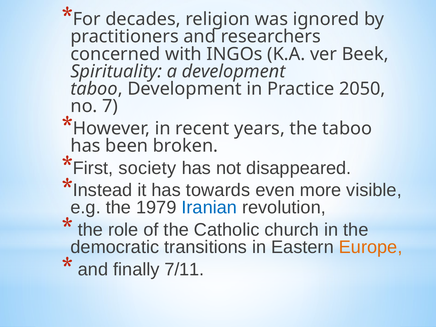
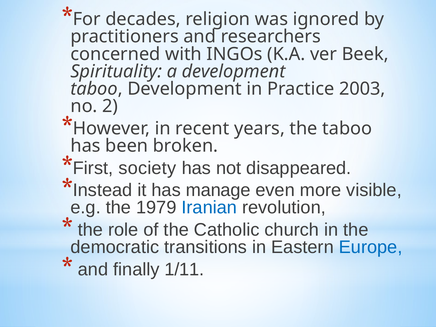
2050: 2050 -> 2003
7: 7 -> 2
towards: towards -> manage
Europe colour: orange -> blue
7/11: 7/11 -> 1/11
